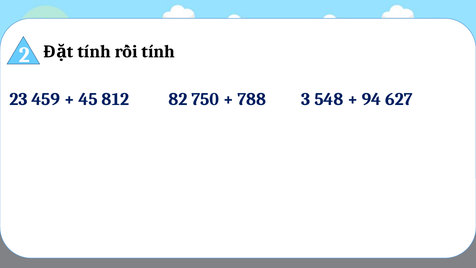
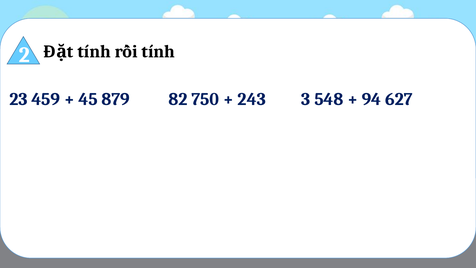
812: 812 -> 879
788: 788 -> 243
